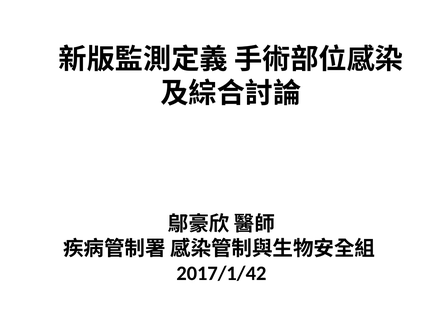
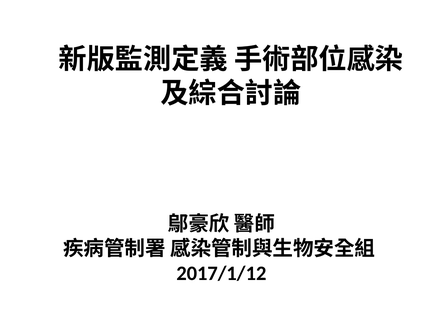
2017/1/42: 2017/1/42 -> 2017/1/12
